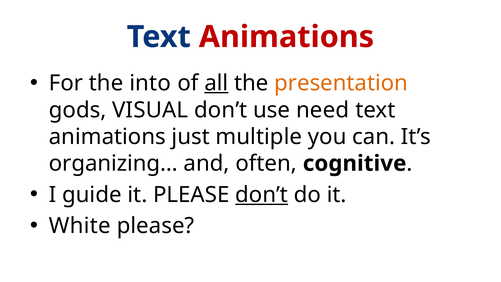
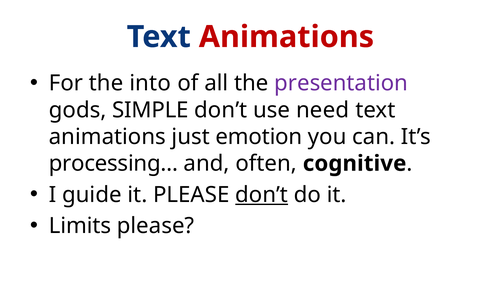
all underline: present -> none
presentation colour: orange -> purple
VISUAL: VISUAL -> SIMPLE
multiple: multiple -> emotion
organizing…: organizing… -> processing…
White: White -> Limits
